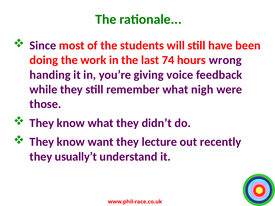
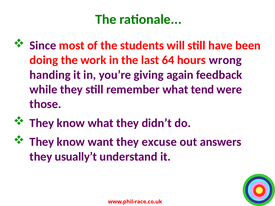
74: 74 -> 64
voice: voice -> again
nigh: nigh -> tend
lecture: lecture -> excuse
recently: recently -> answers
